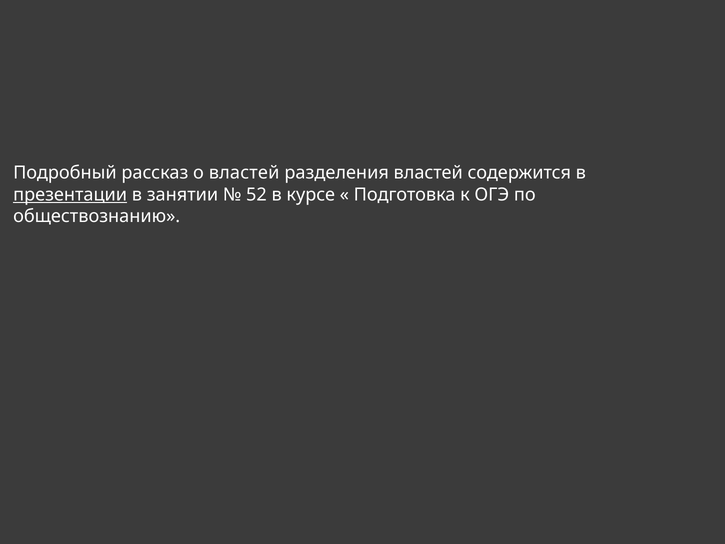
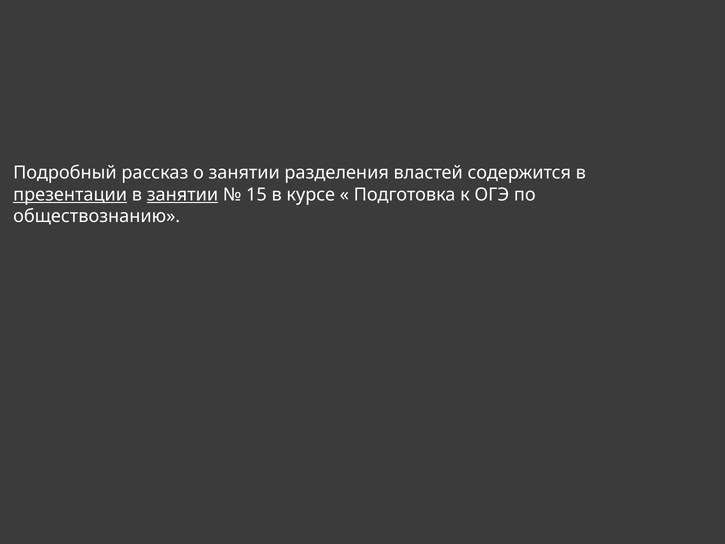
о властей: властей -> занятии
занятии at (182, 195) underline: none -> present
52: 52 -> 15
